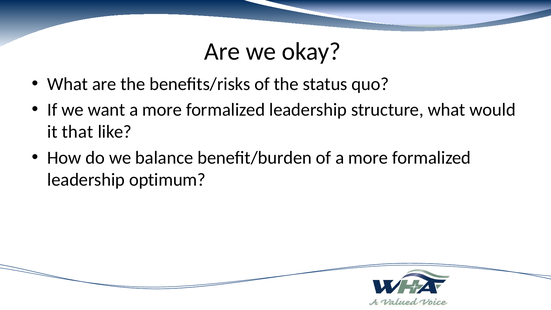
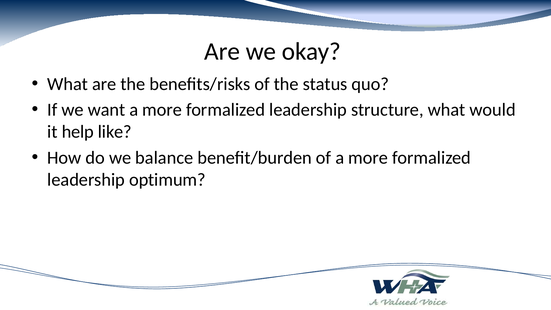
that: that -> help
